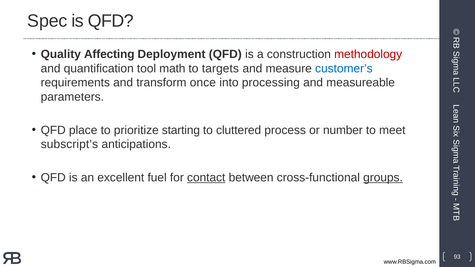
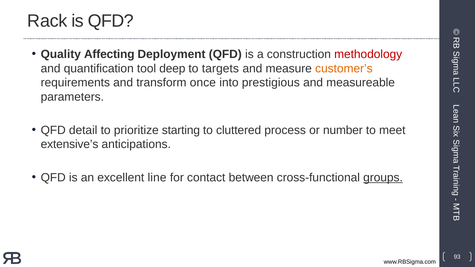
Spec: Spec -> Rack
math: math -> deep
customer’s colour: blue -> orange
processing: processing -> prestigious
place: place -> detail
subscript’s: subscript’s -> extensive’s
fuel: fuel -> line
contact underline: present -> none
